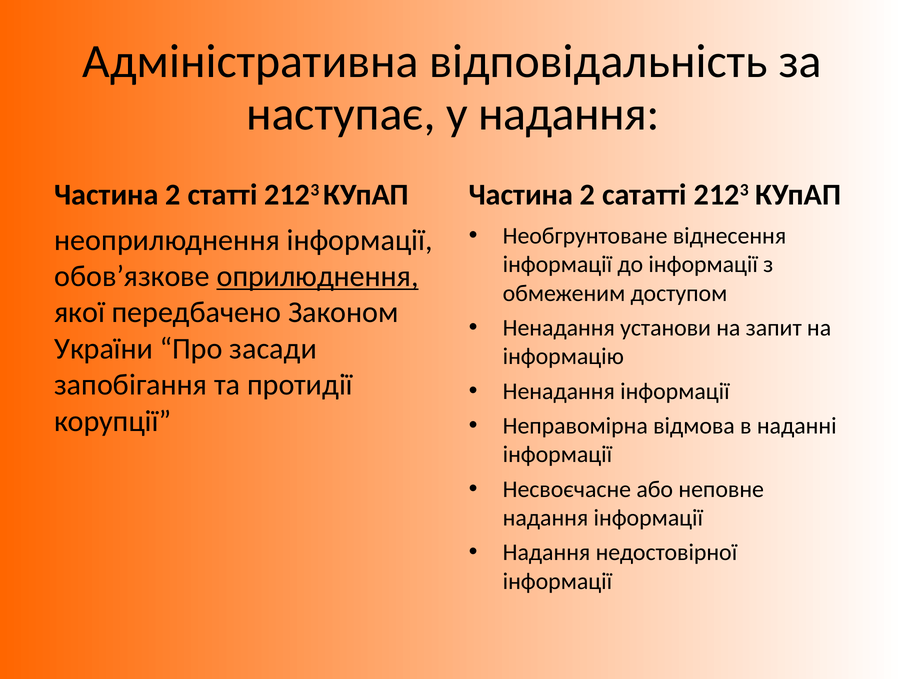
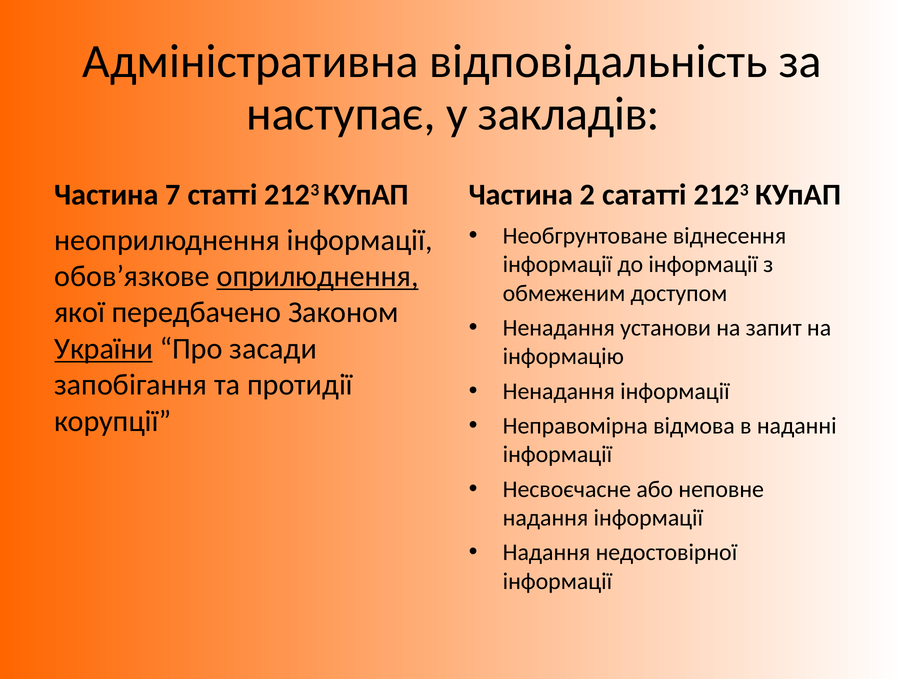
у надання: надання -> закладів
2 at (173, 195): 2 -> 7
України underline: none -> present
